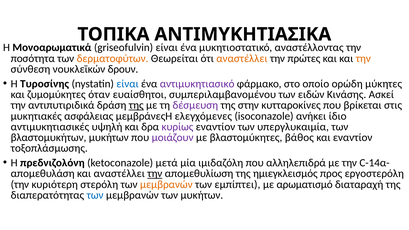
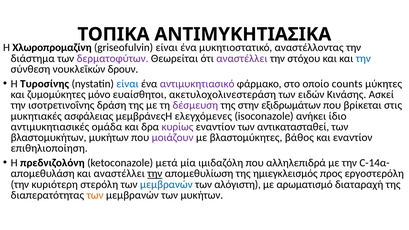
Μονοαρωματικά: Μονοαρωματικά -> Χλωροπρομαζίνη
ποσότητα: ποσότητα -> διάστημα
δερματοφύτων colour: orange -> purple
αναστέλλει at (242, 58) colour: orange -> purple
πρώτες: πρώτες -> στόχου
την at (363, 58) colour: orange -> blue
ορώδη: ορώδη -> counts
όταν: όταν -> μόνο
συμπεριλαμβανομένου: συμπεριλαμβανομένου -> ακετυλοχολινεστεράση
αντιπυτιριδικά: αντιπυτιριδικά -> ισοτρετινοΐνης
της at (136, 105) underline: present -> none
κυτταροκίνες: κυτταροκίνες -> εξιδρωμάτων
υψηλή: υψηλή -> ομάδα
υπεργλυκαιμία: υπεργλυκαιμία -> αντικατασταθεί
τοξοπλάσμωσης: τοξοπλάσμωσης -> επιθηλιοποίηση
μεμβρανών at (166, 184) colour: orange -> blue
εμπίπτει: εμπίπτει -> αλόγιστη
των at (95, 195) colour: blue -> orange
